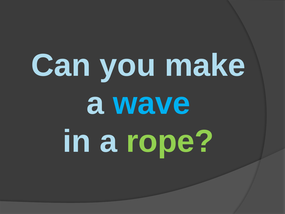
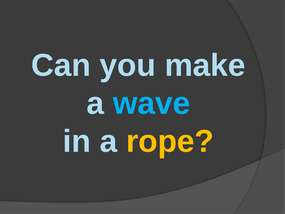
rope colour: light green -> yellow
